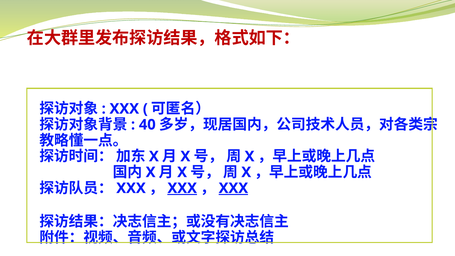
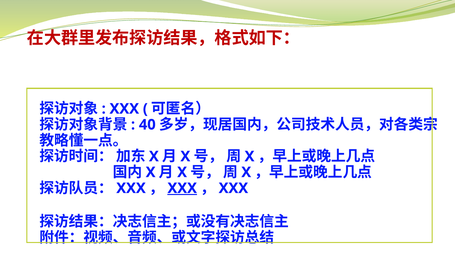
XXX at (233, 188) underline: present -> none
